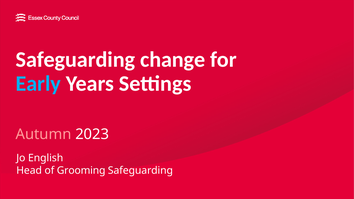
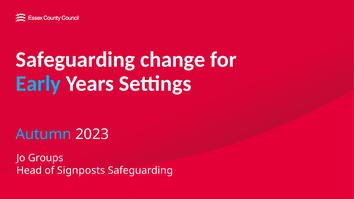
Autumn colour: pink -> light blue
English: English -> Groups
Grooming: Grooming -> Signposts
